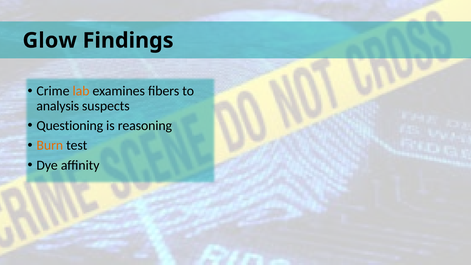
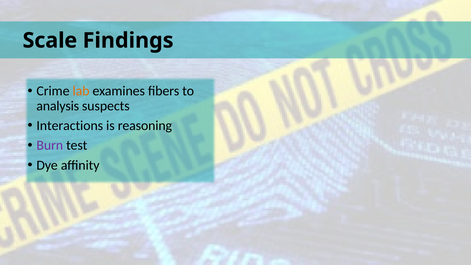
Glow: Glow -> Scale
Questioning: Questioning -> Interactions
Burn colour: orange -> purple
